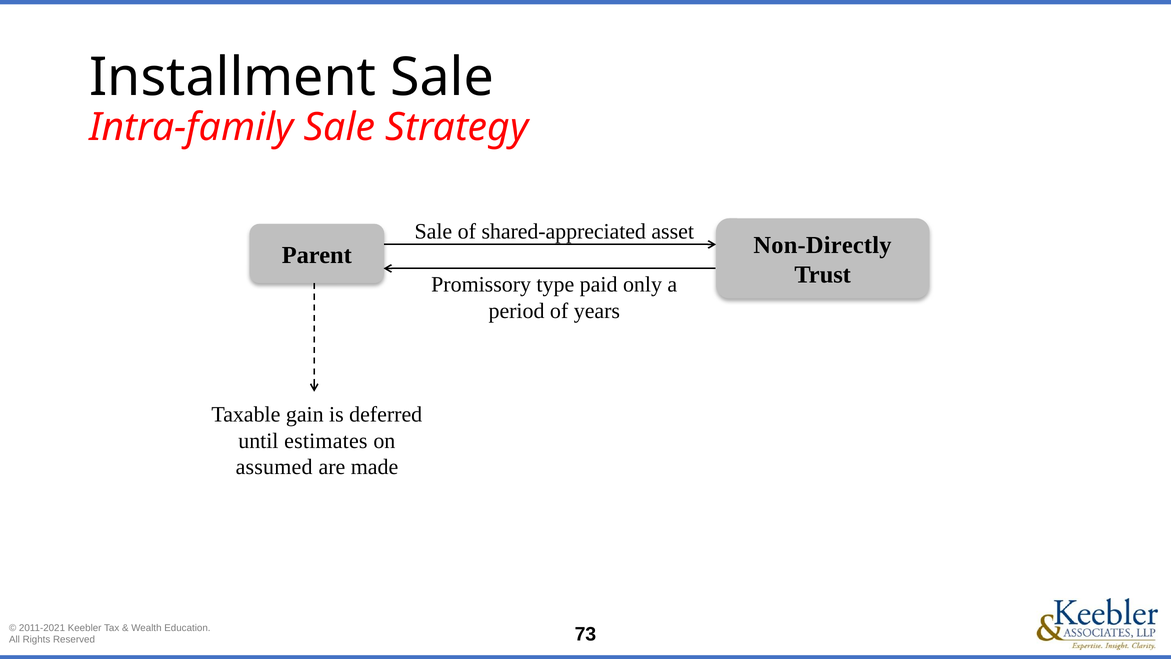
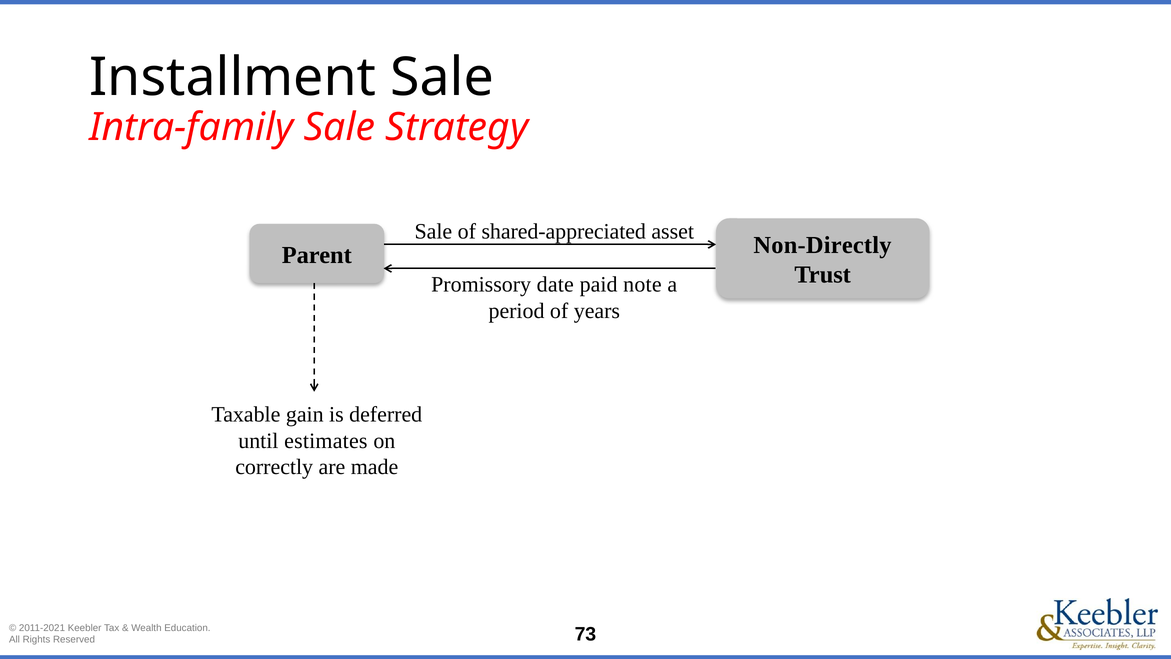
type: type -> date
only: only -> note
assumed: assumed -> correctly
